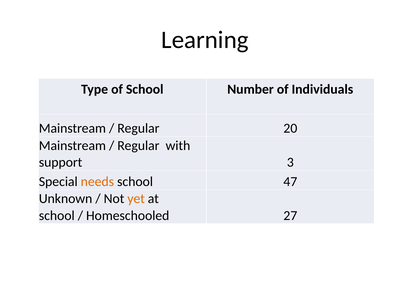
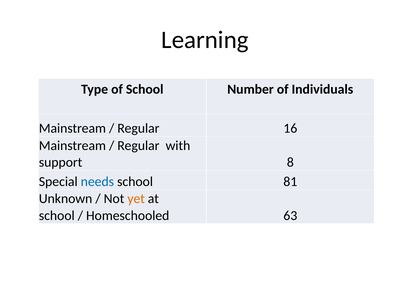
20: 20 -> 16
3: 3 -> 8
needs colour: orange -> blue
47: 47 -> 81
27: 27 -> 63
